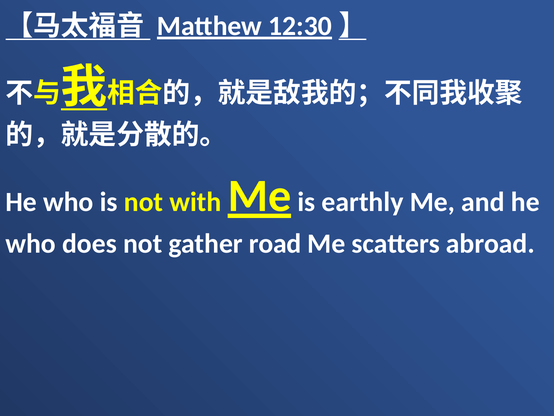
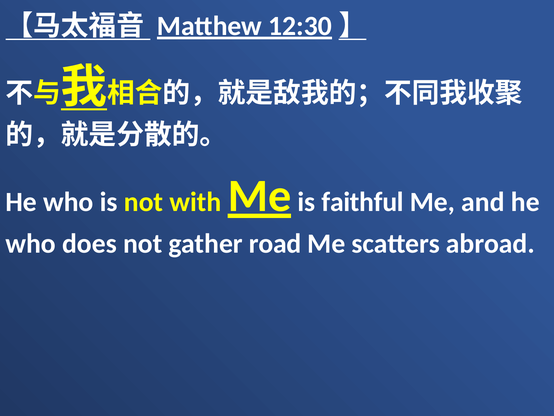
earthly: earthly -> faithful
